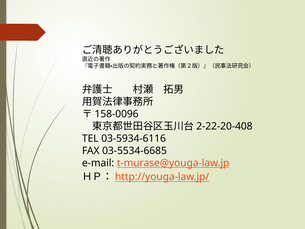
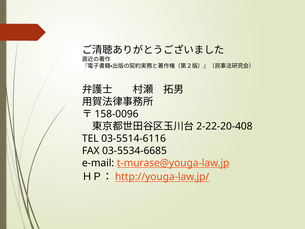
03-5934-6116: 03-5934-6116 -> 03-5514-6116
